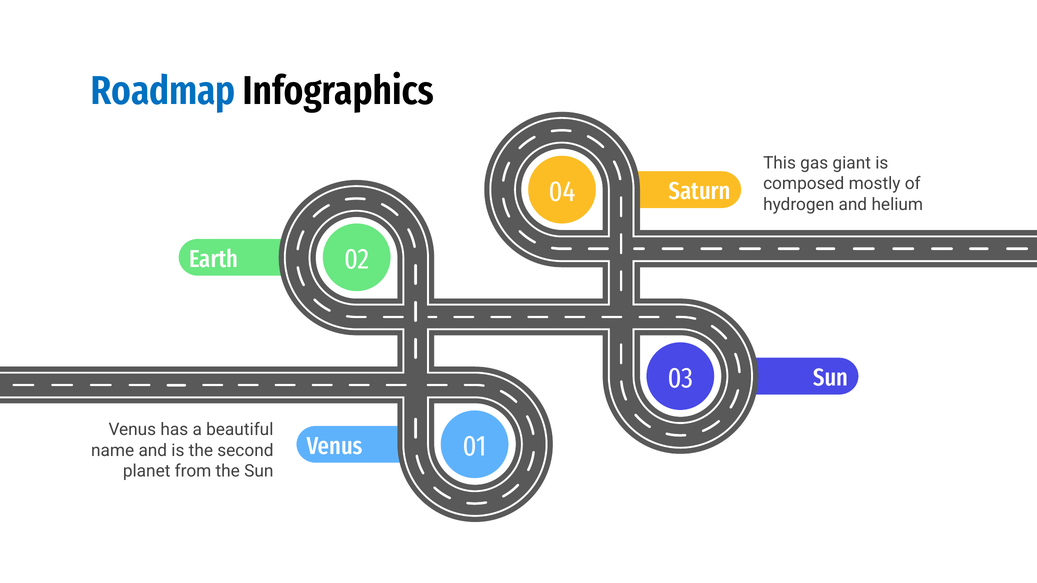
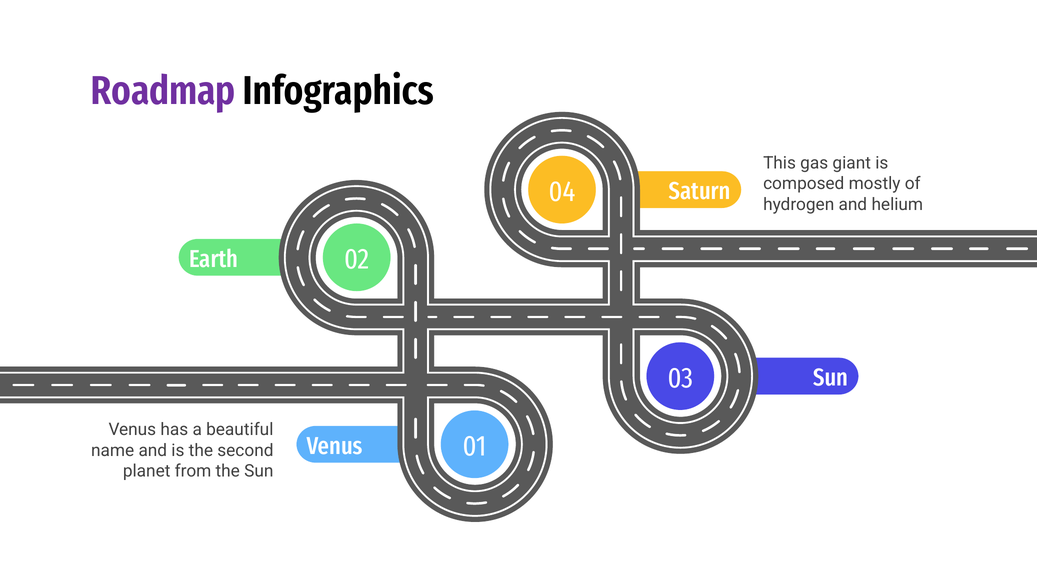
Roadmap colour: blue -> purple
